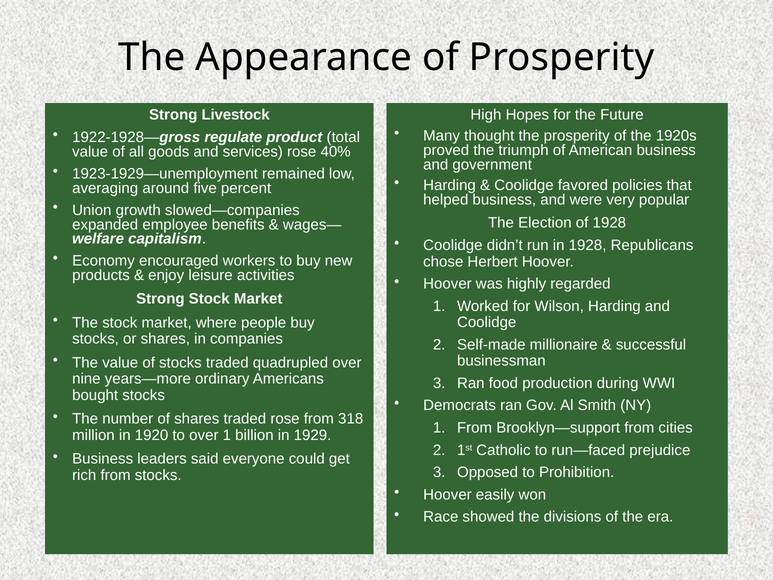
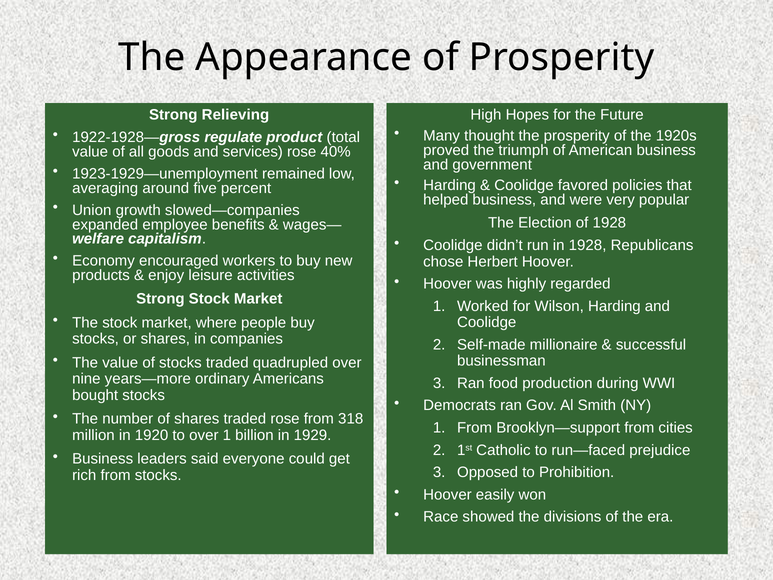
Livestock: Livestock -> Relieving
